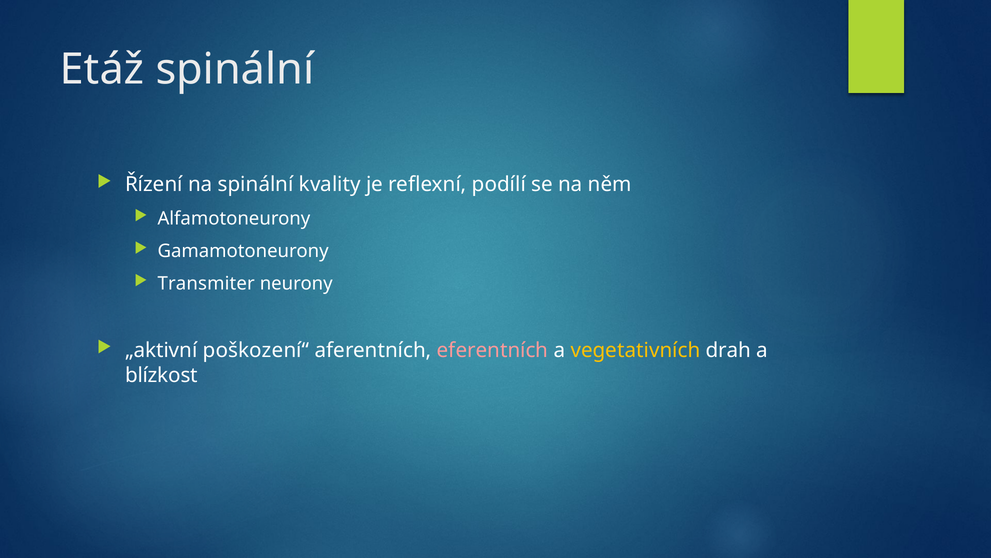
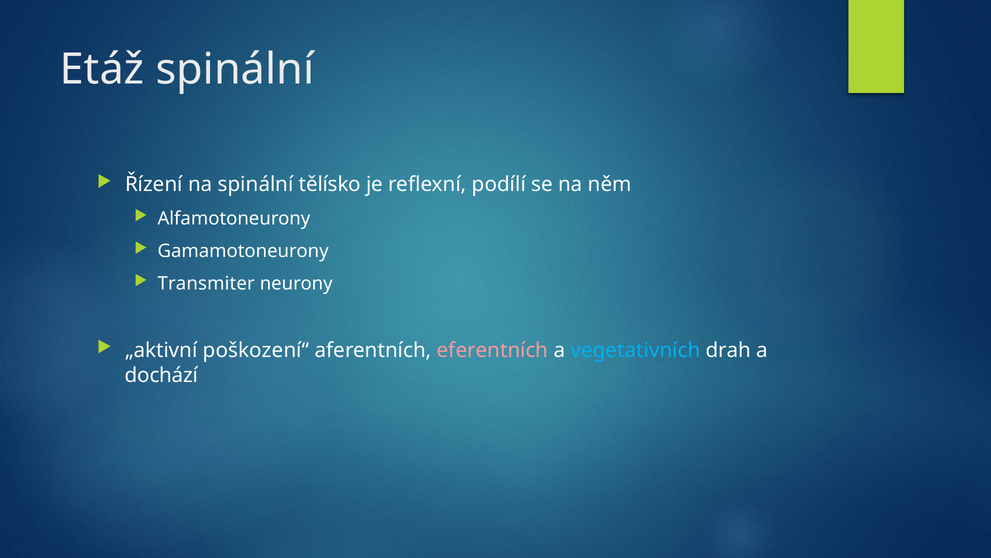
kvality: kvality -> tělísko
vegetativních colour: yellow -> light blue
blízkost: blízkost -> dochází
